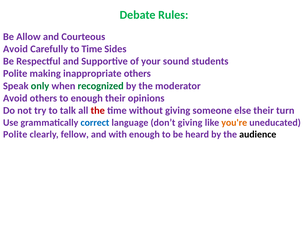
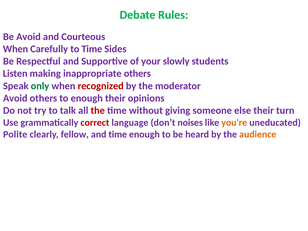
Be Allow: Allow -> Avoid
Avoid at (15, 49): Avoid -> When
sound: sound -> slowly
Polite at (15, 74): Polite -> Listen
recognized colour: green -> red
correct colour: blue -> red
don’t giving: giving -> noises
and with: with -> time
audience colour: black -> orange
